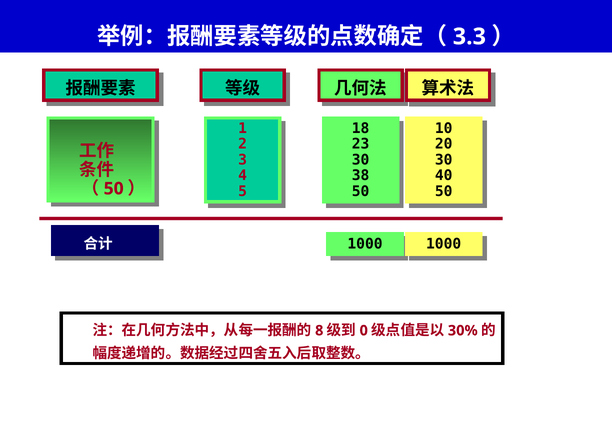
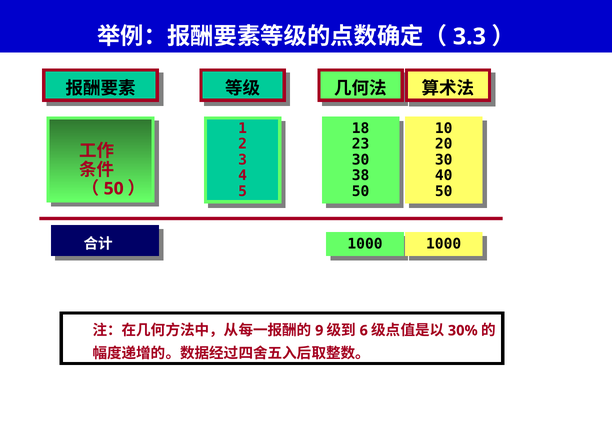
8: 8 -> 9
0: 0 -> 6
